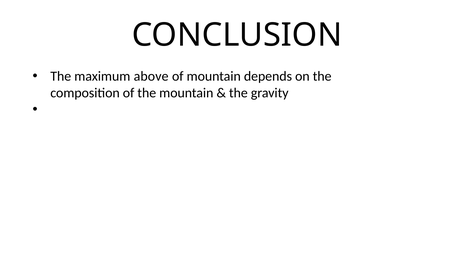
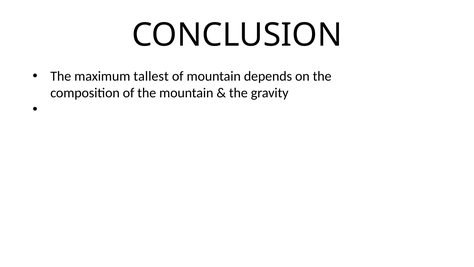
above: above -> tallest
